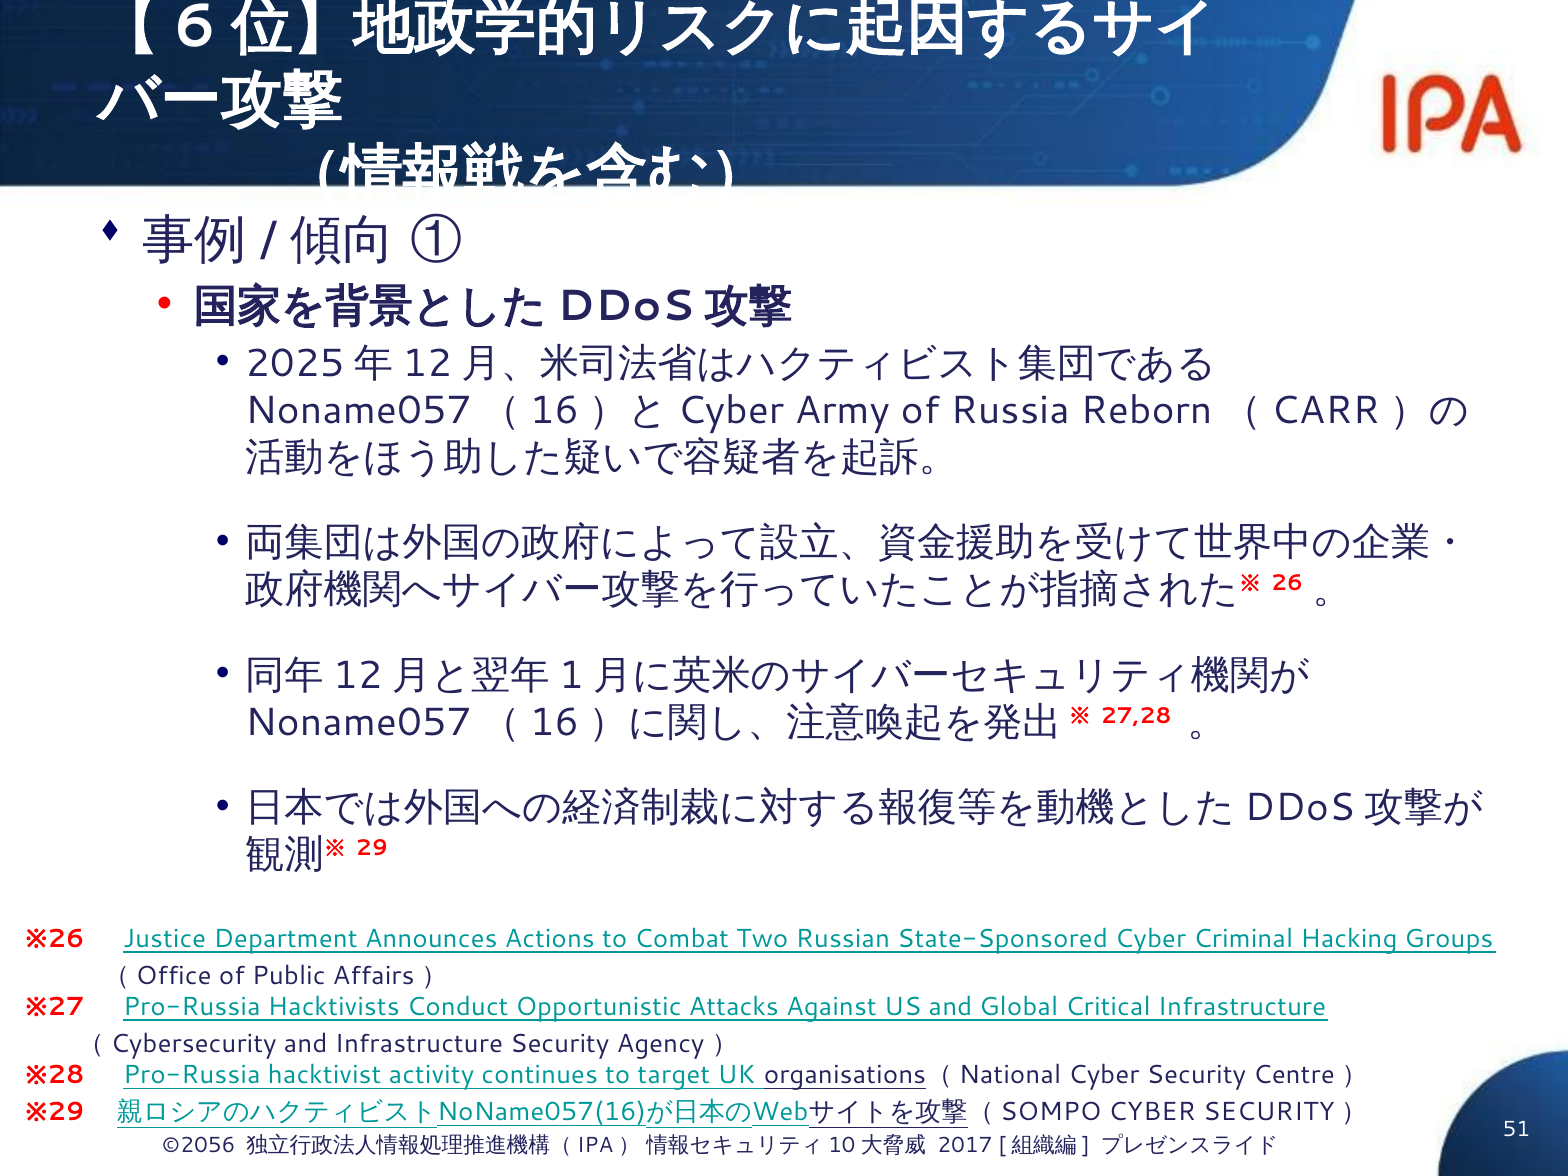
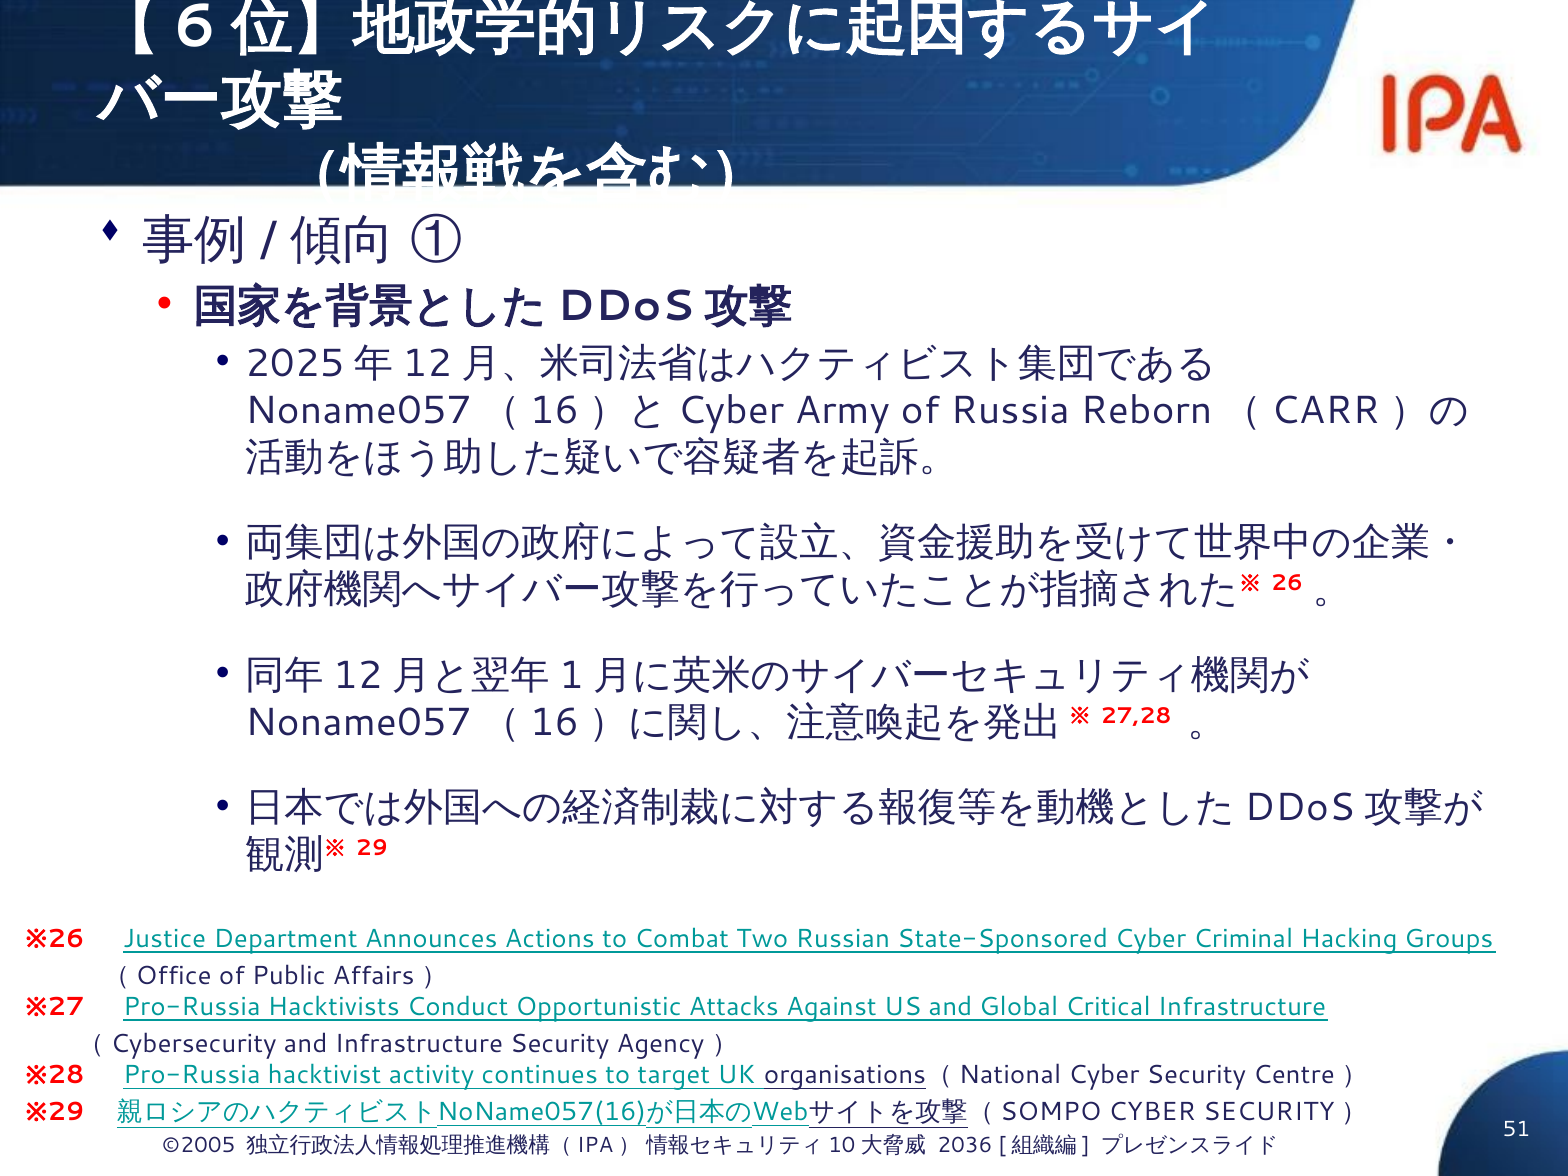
©2056: ©2056 -> ©2005
2017: 2017 -> 2036
